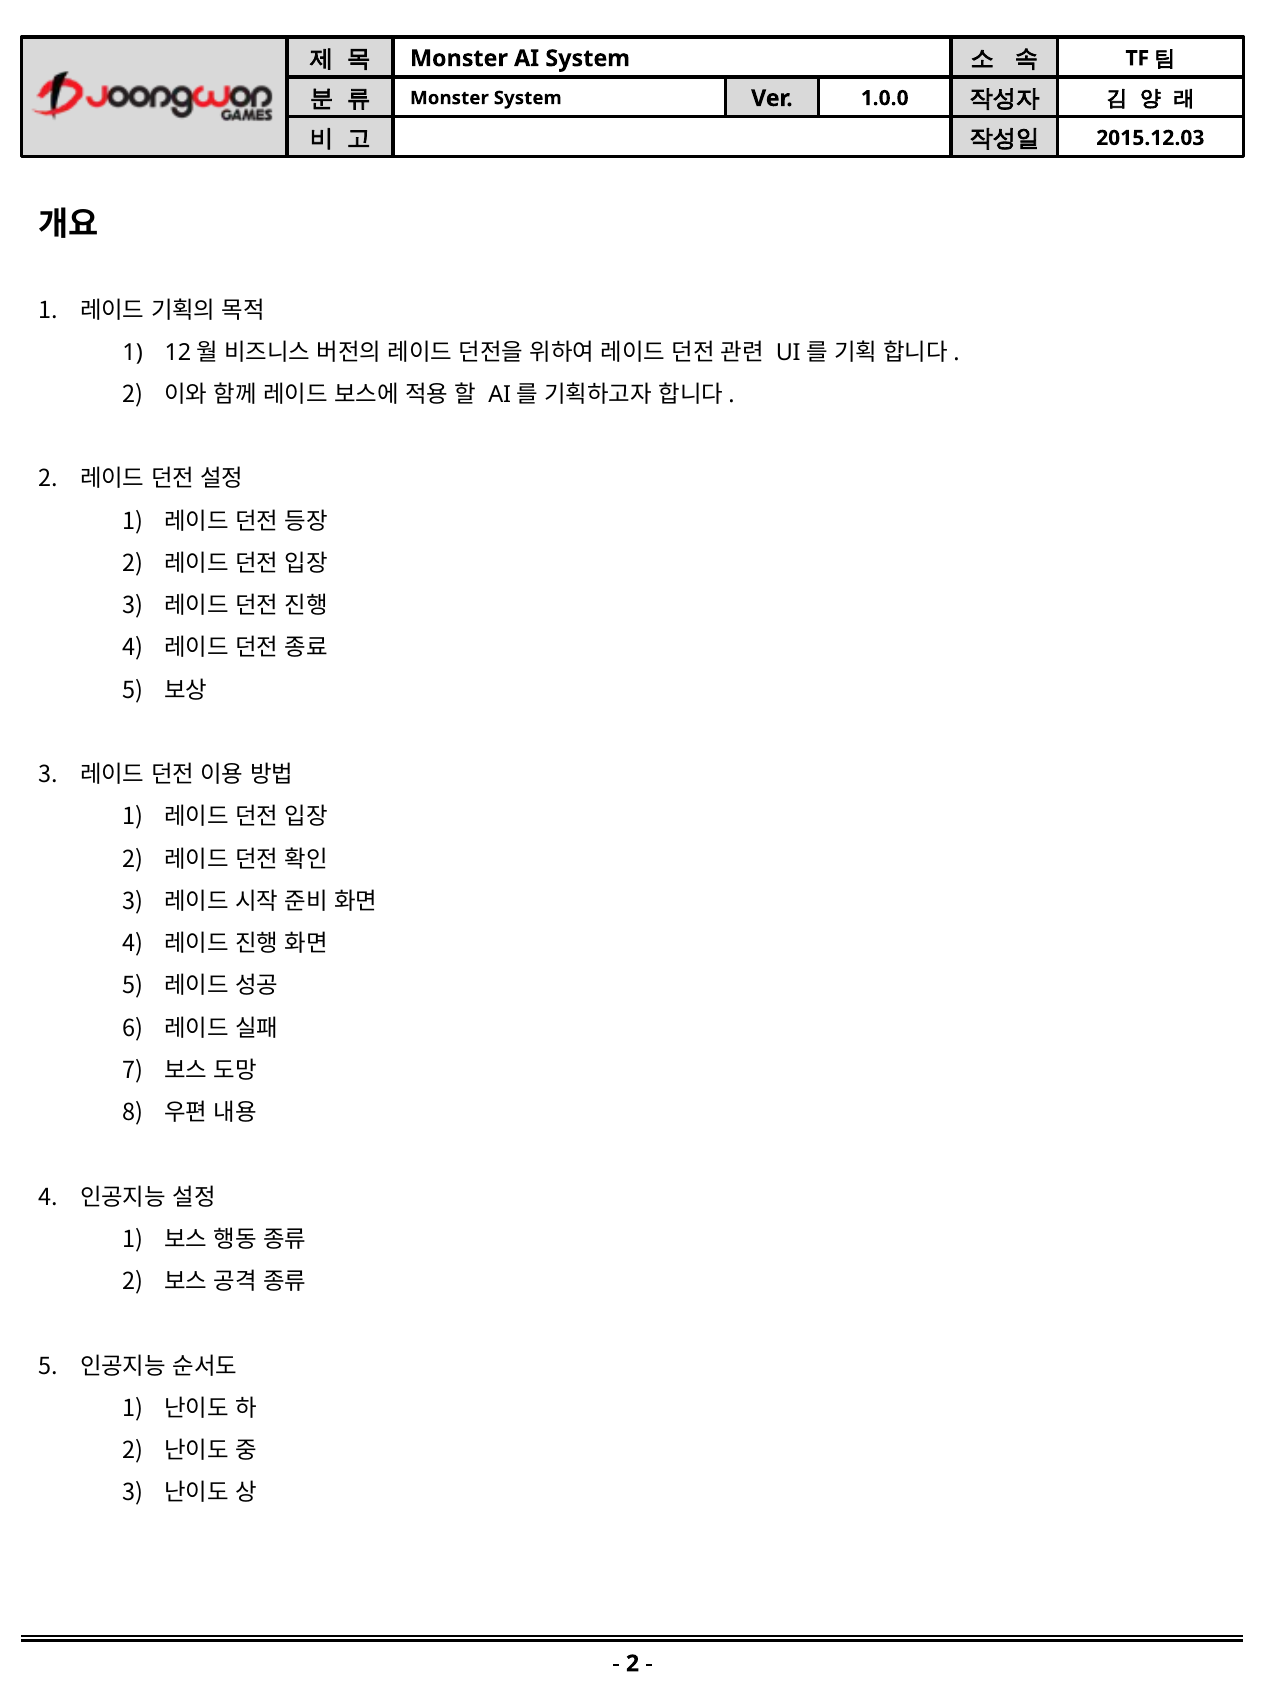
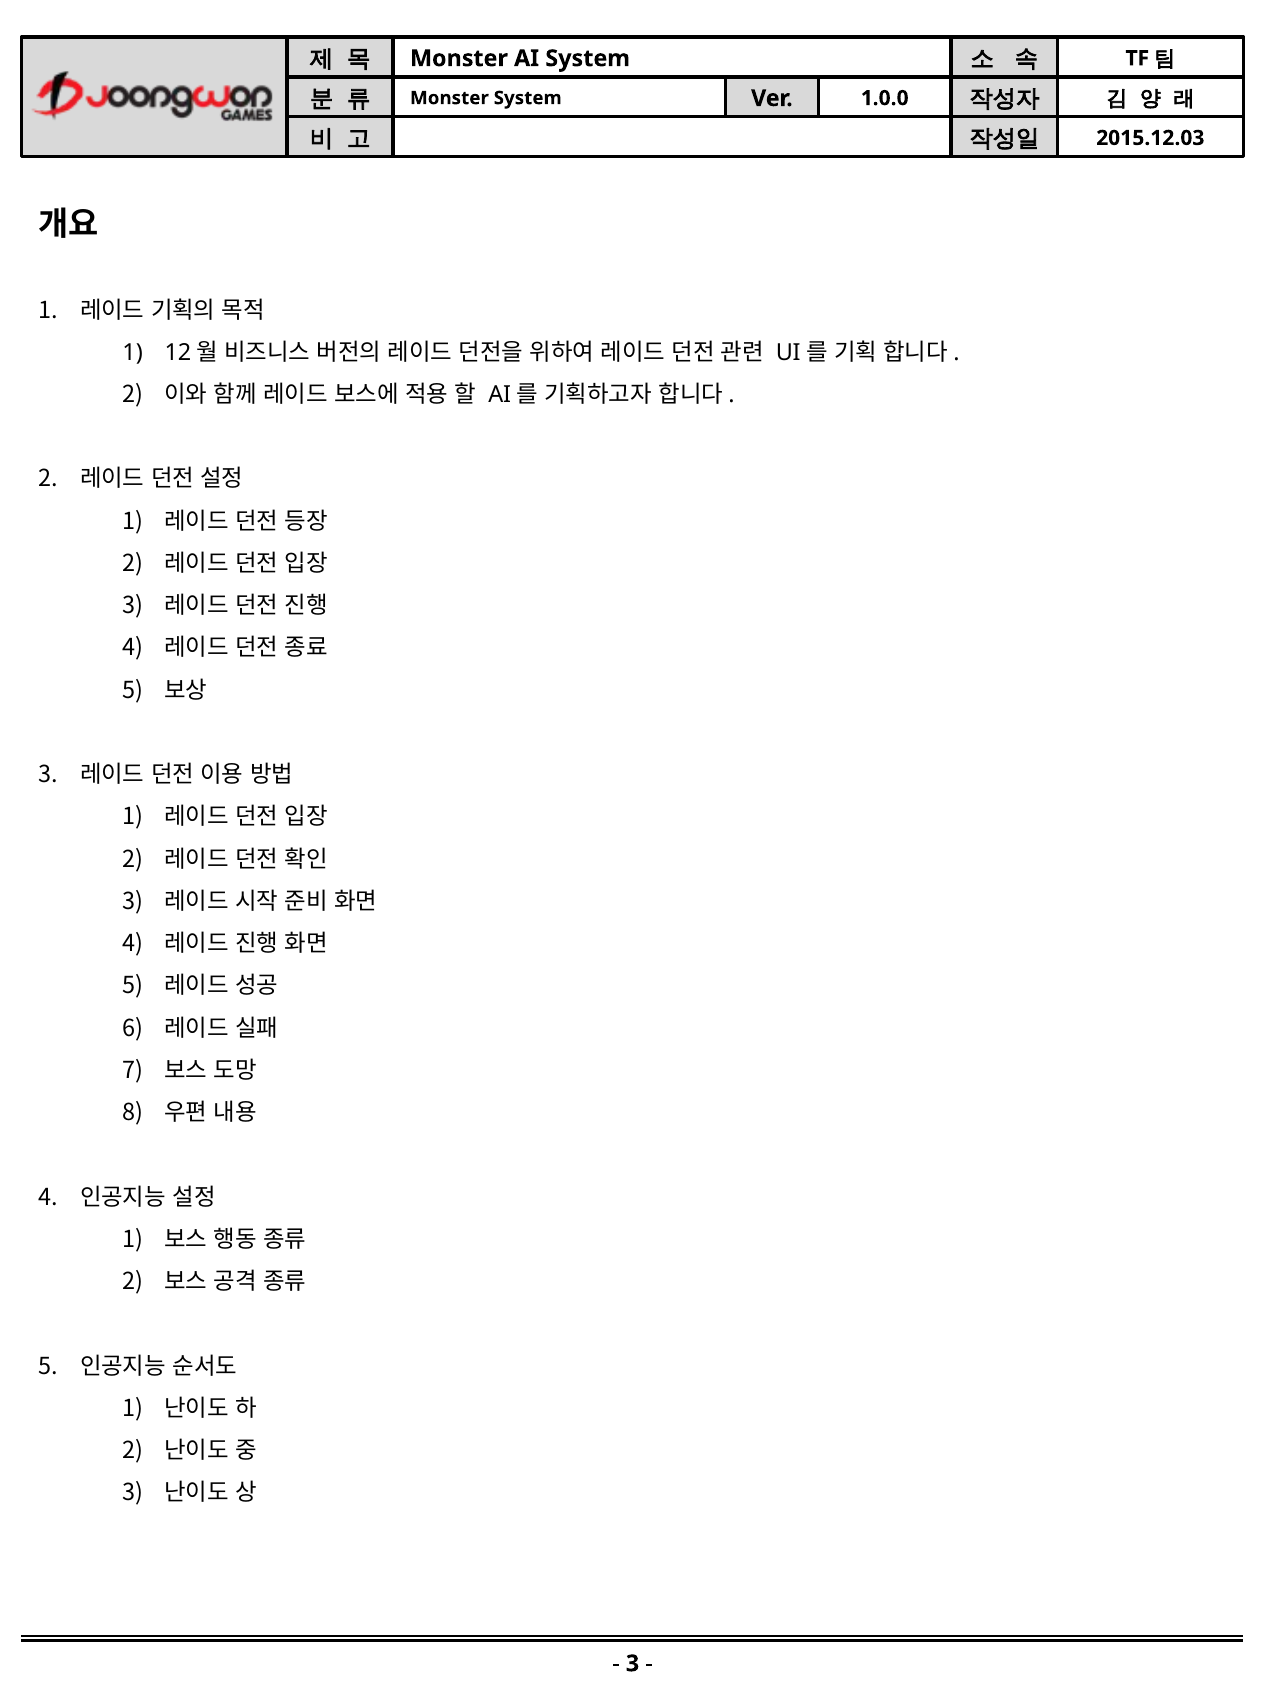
2 at (633, 1663): 2 -> 3
